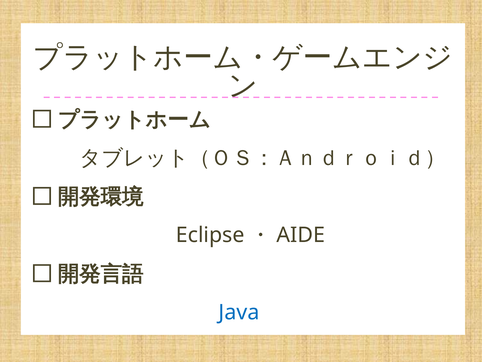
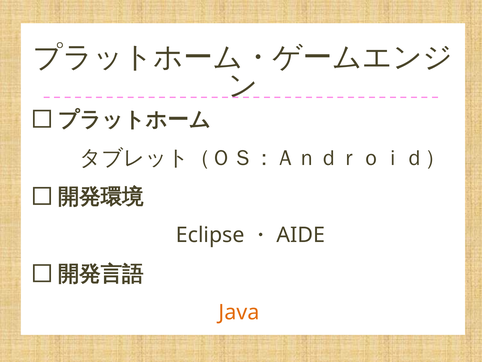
Java colour: blue -> orange
